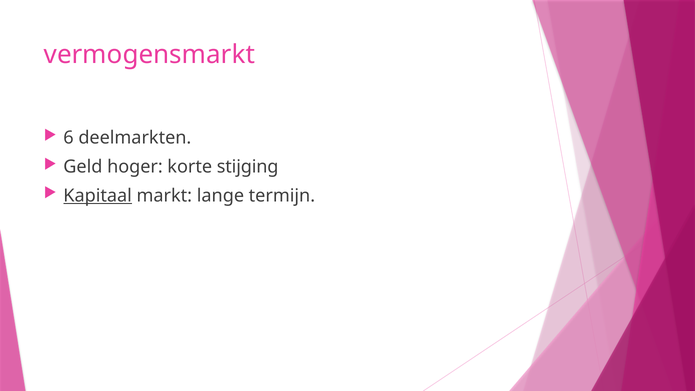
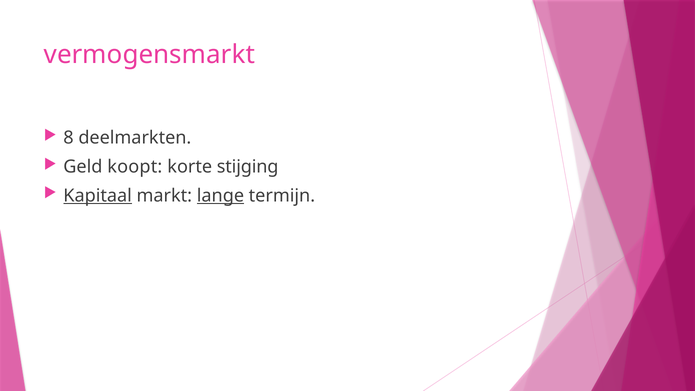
6: 6 -> 8
hoger: hoger -> koopt
lange underline: none -> present
